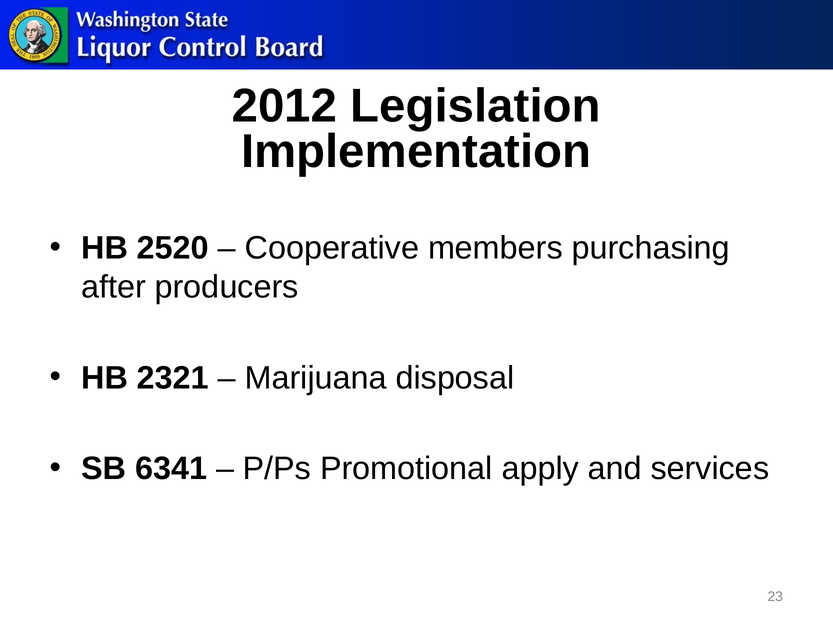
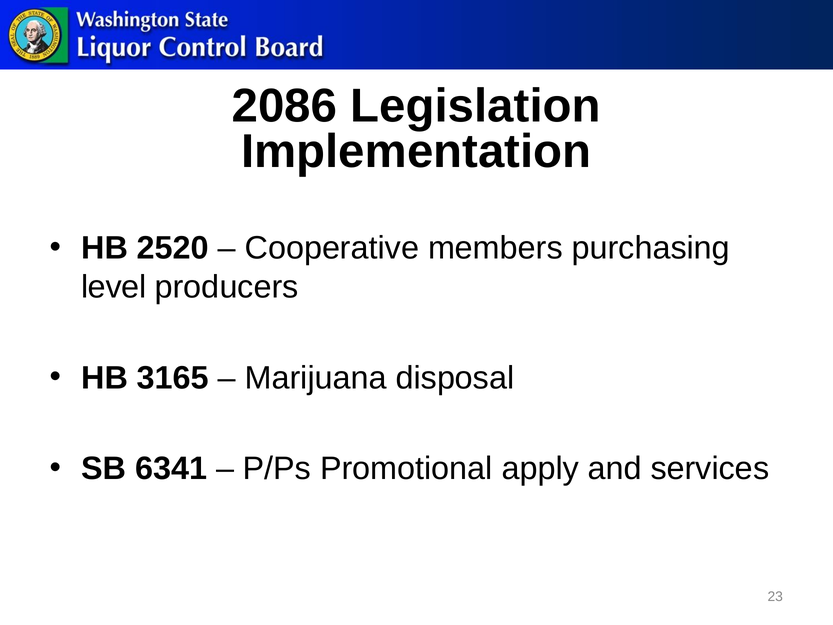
2012: 2012 -> 2086
after: after -> level
2321: 2321 -> 3165
